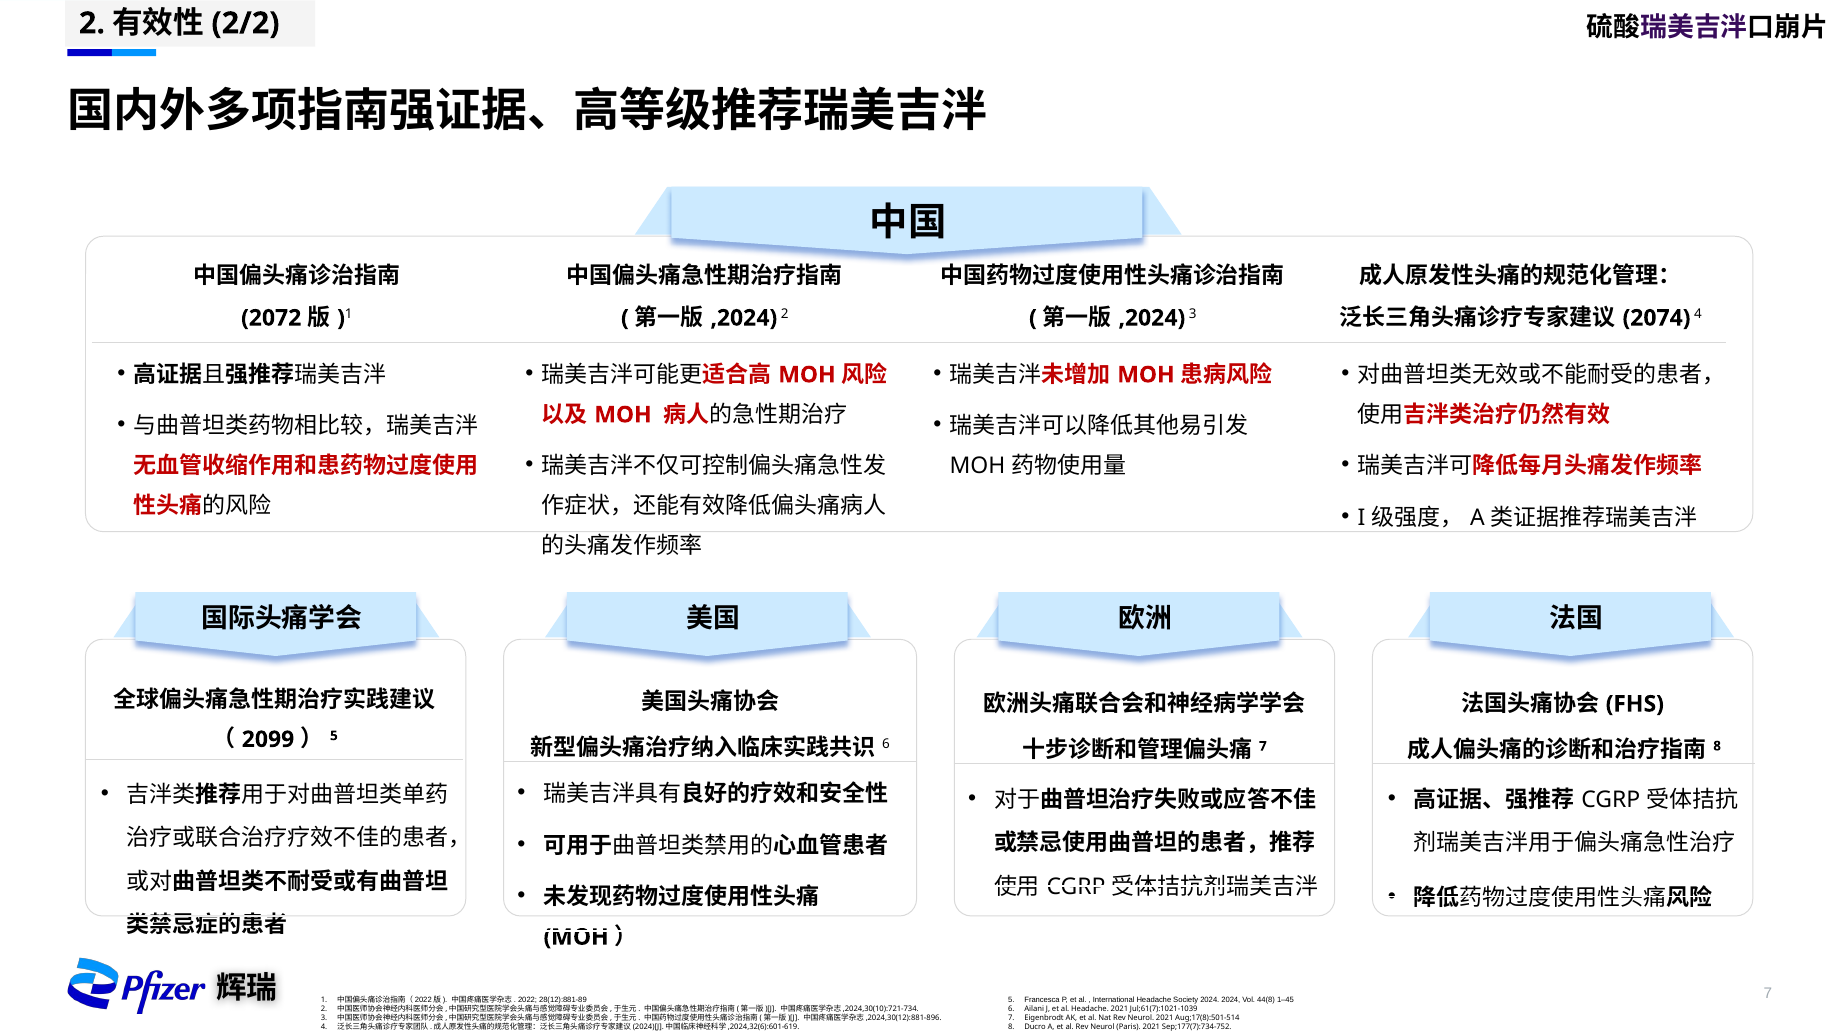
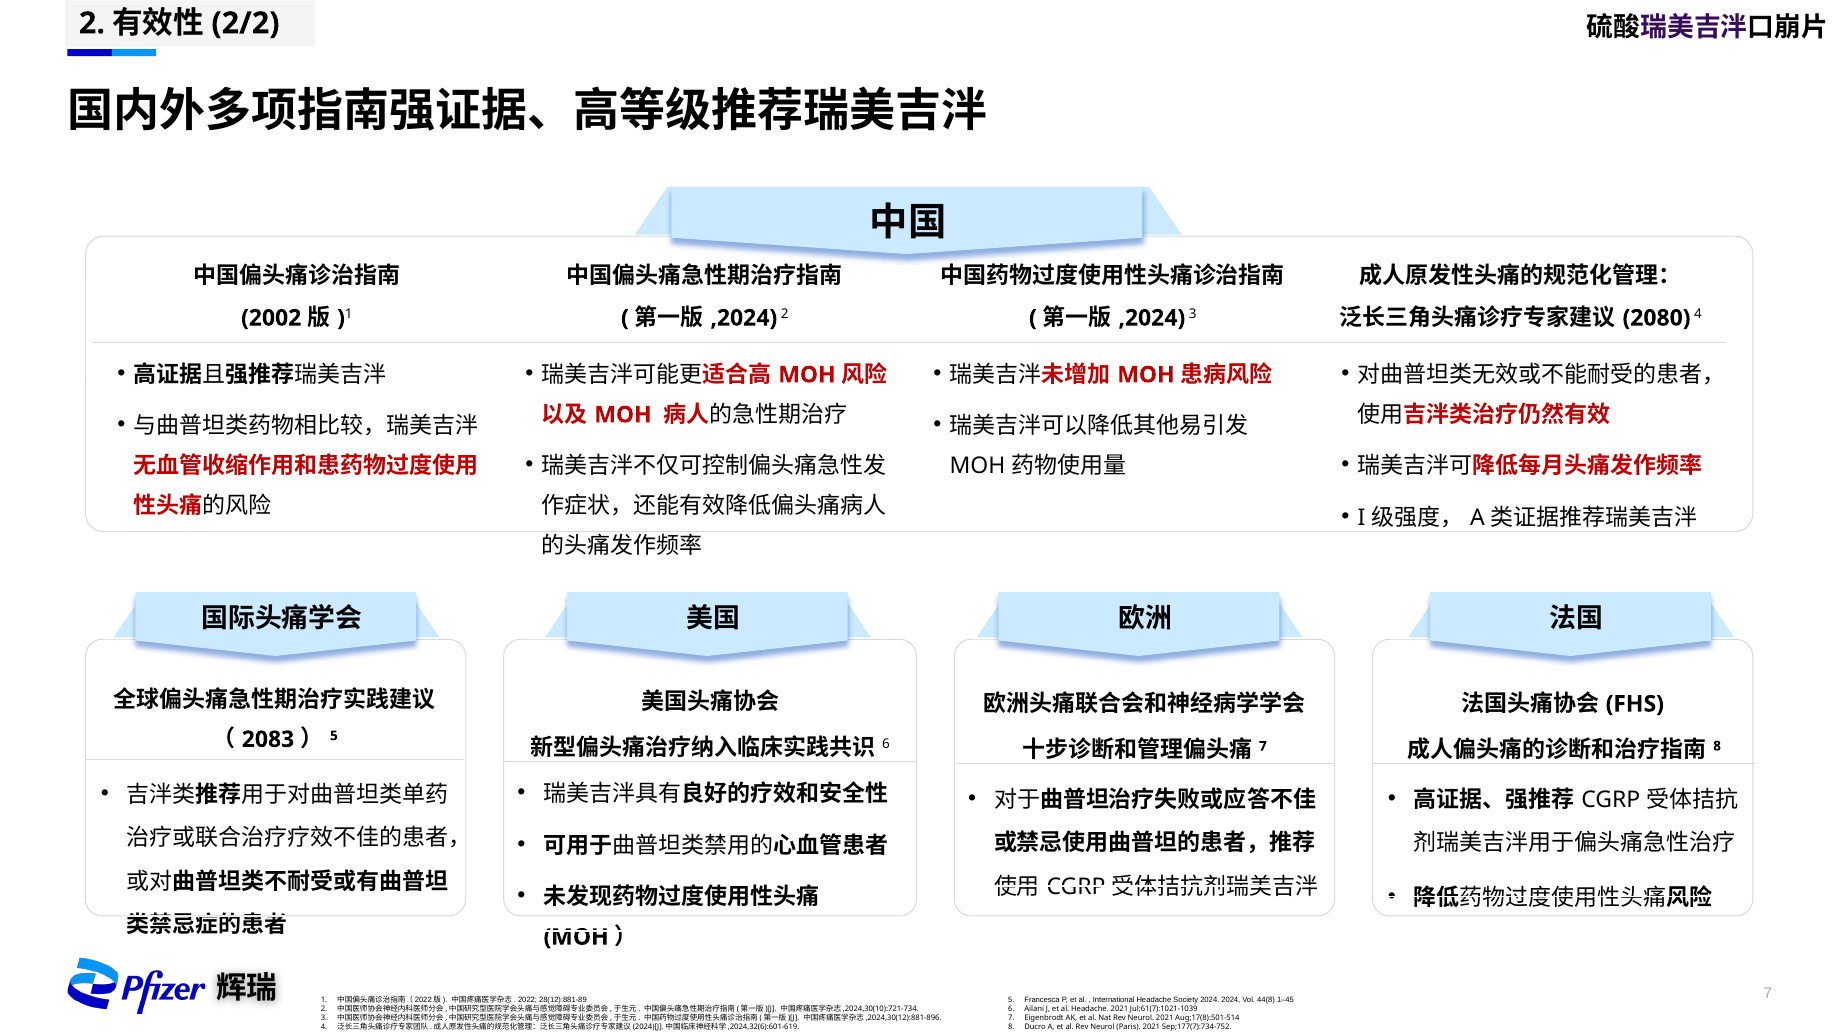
2074: 2074 -> 2080
2072: 2072 -> 2002
2099: 2099 -> 2083
